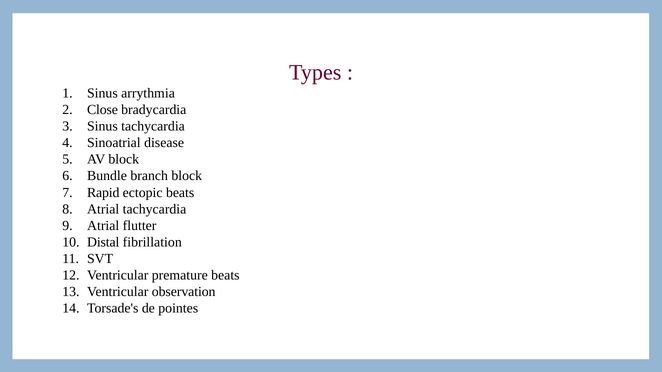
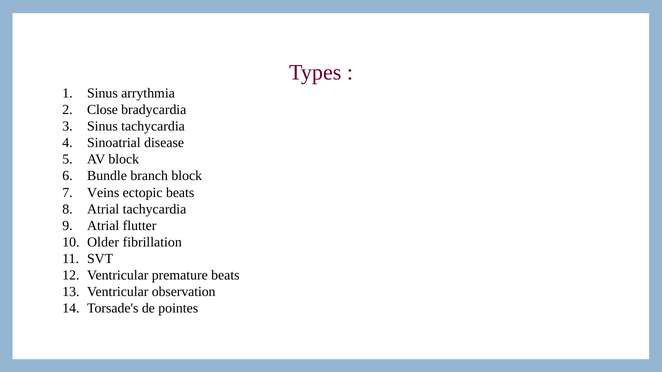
Rapid: Rapid -> Veins
Distal: Distal -> Older
